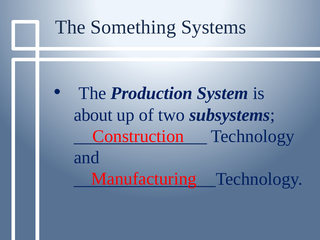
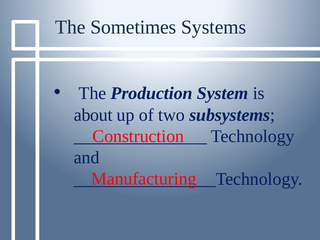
Something: Something -> Sometimes
